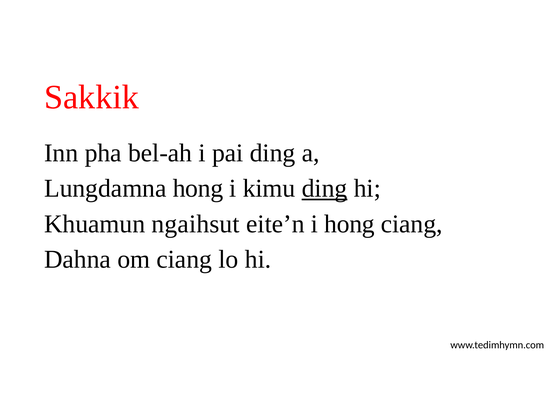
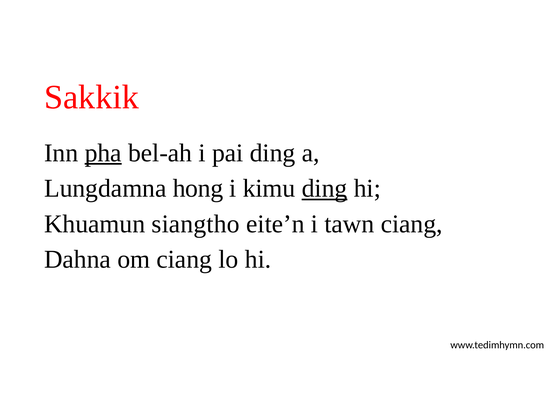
pha underline: none -> present
ngaihsut: ngaihsut -> siangtho
i hong: hong -> tawn
